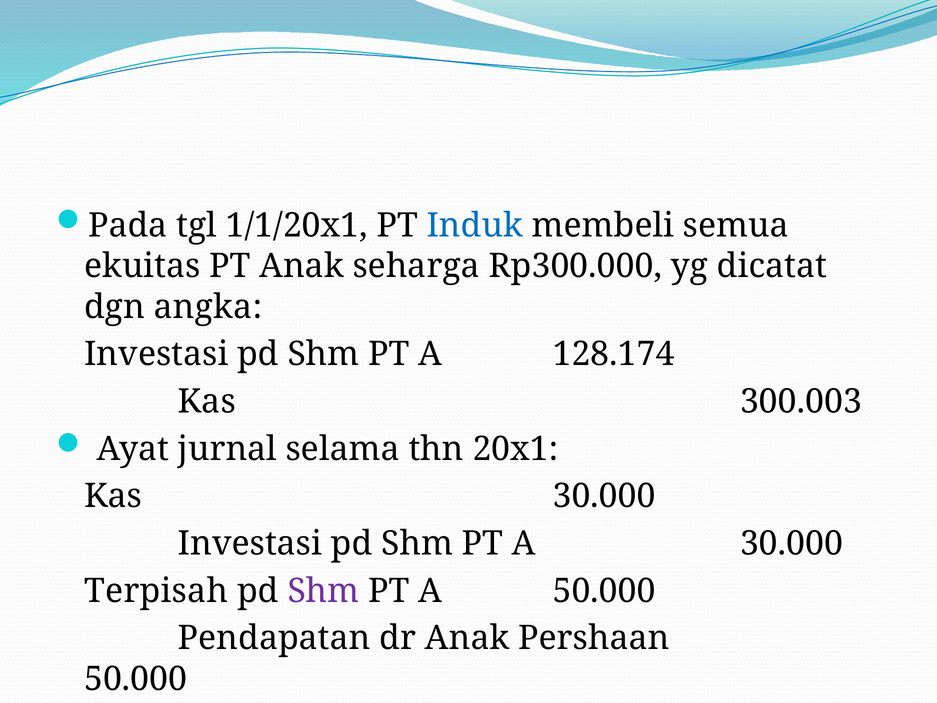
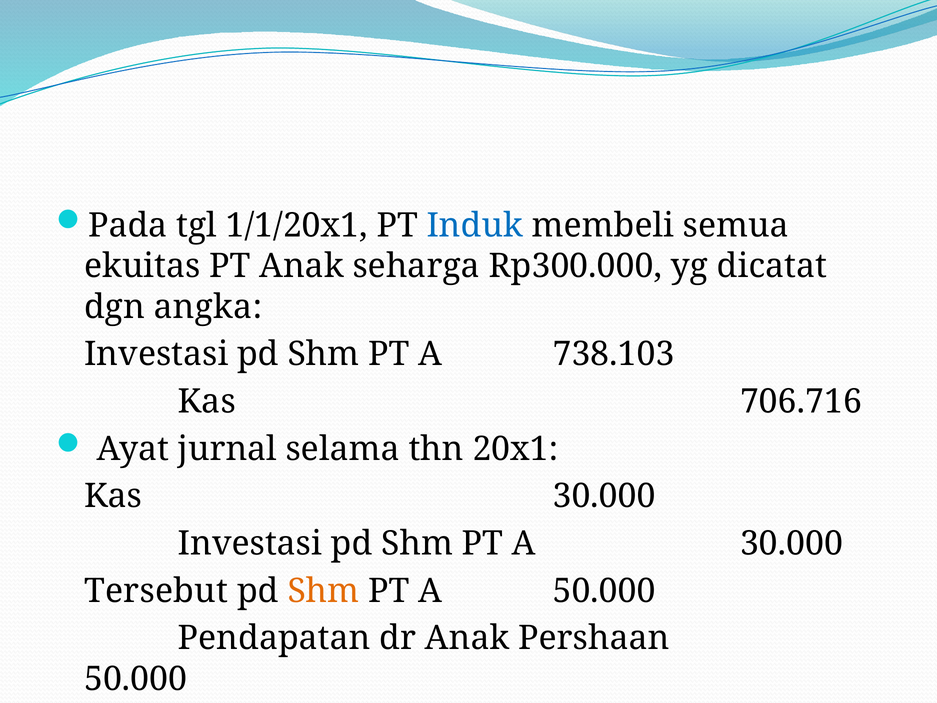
128.174: 128.174 -> 738.103
300.003: 300.003 -> 706.716
Terpisah: Terpisah -> Tersebut
Shm at (323, 591) colour: purple -> orange
